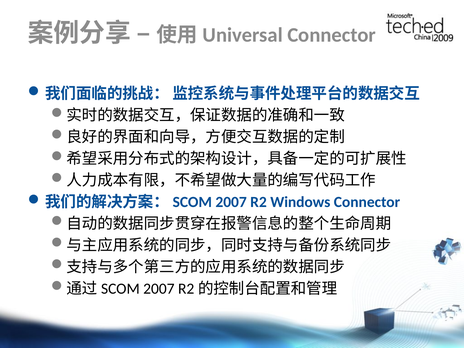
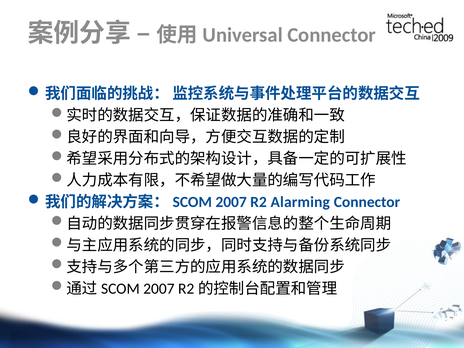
Windows: Windows -> Alarming
